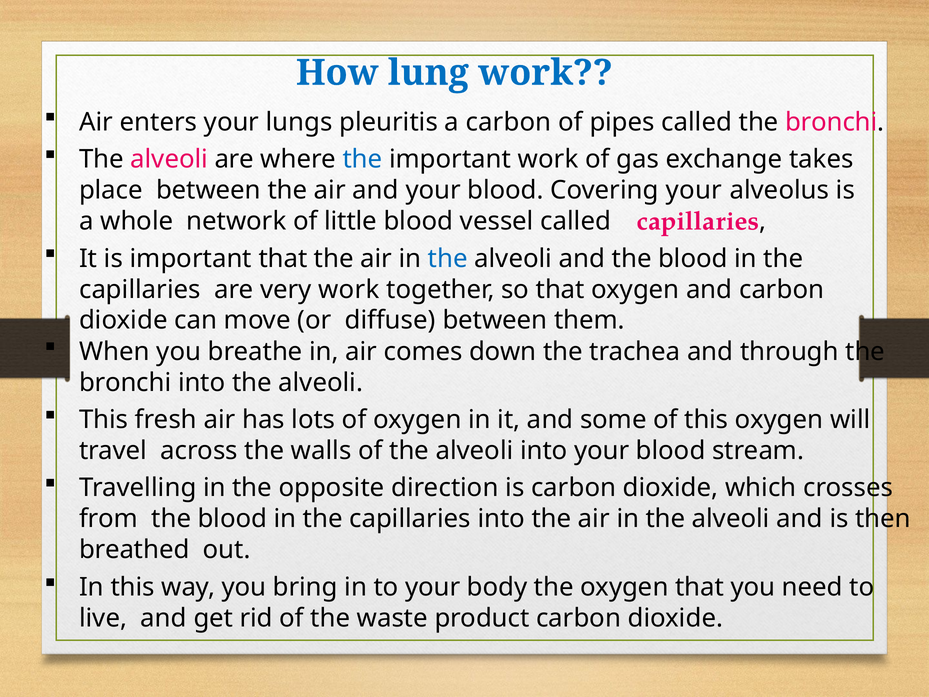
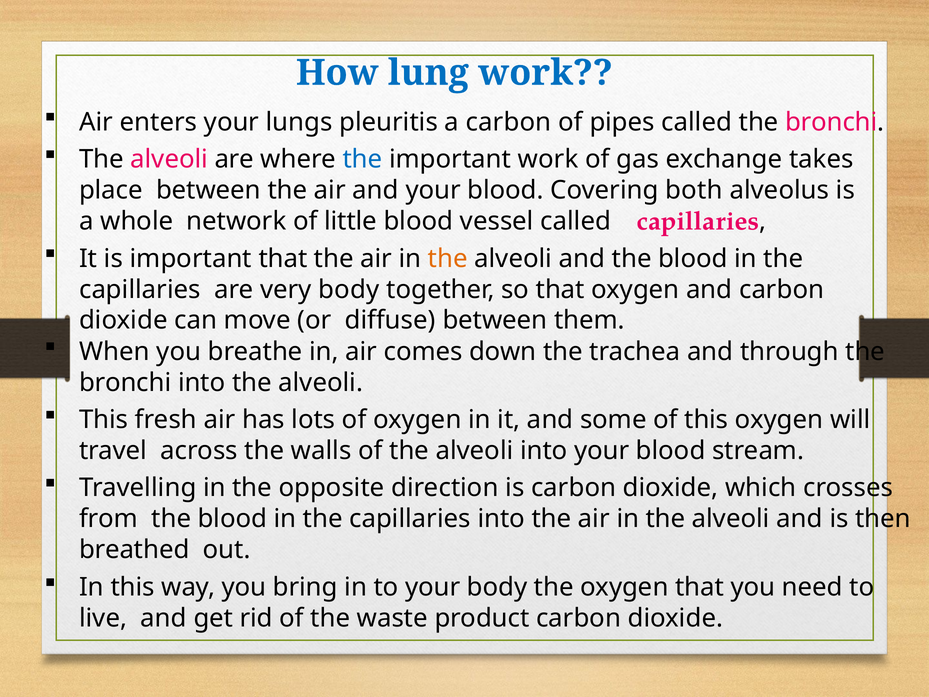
Covering your: your -> both
the at (448, 258) colour: blue -> orange
very work: work -> body
